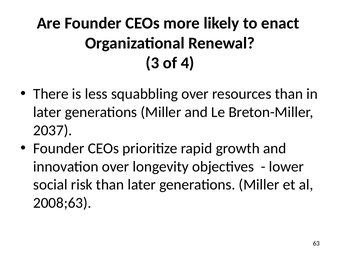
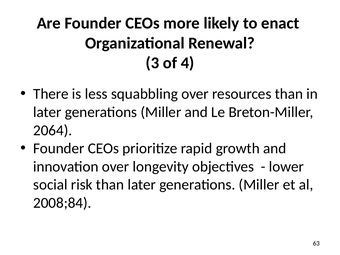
2037: 2037 -> 2064
2008;63: 2008;63 -> 2008;84
